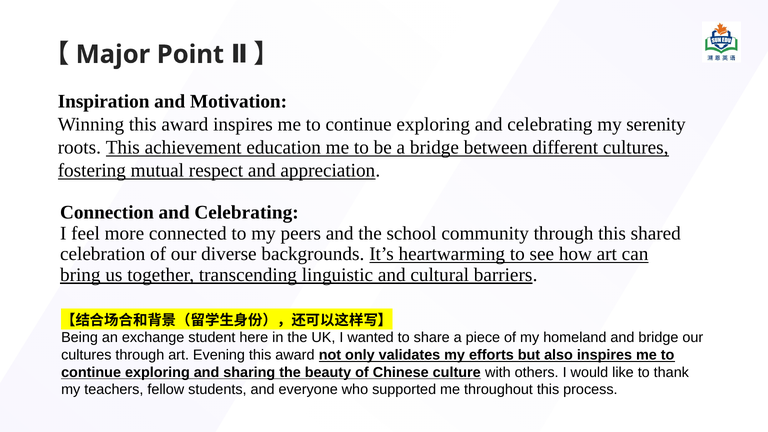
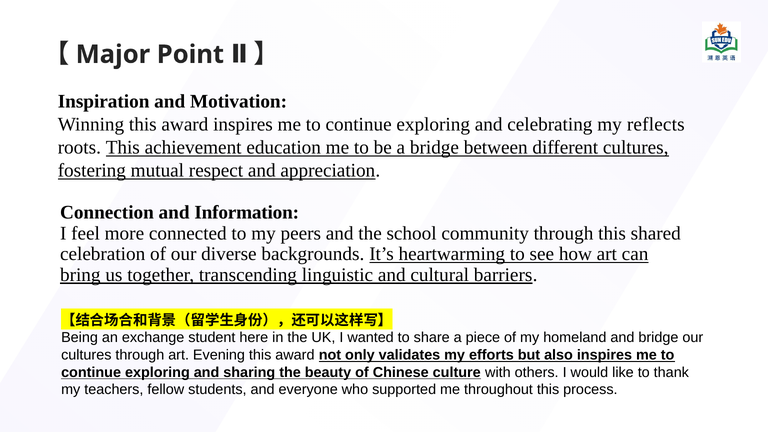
serenity: serenity -> reflects
Connection and Celebrating: Celebrating -> Information
